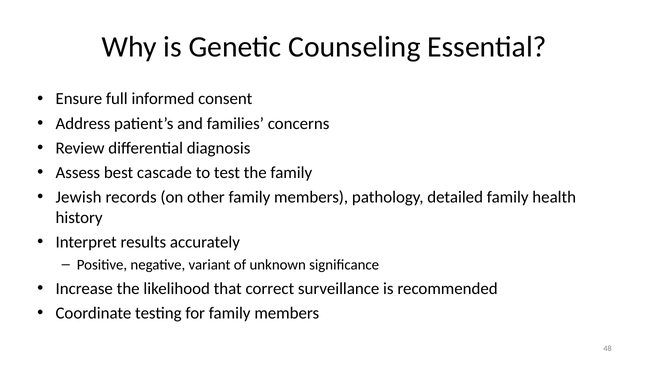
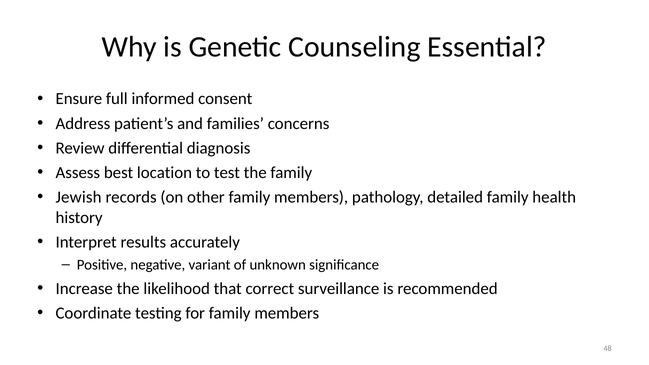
cascade: cascade -> location
